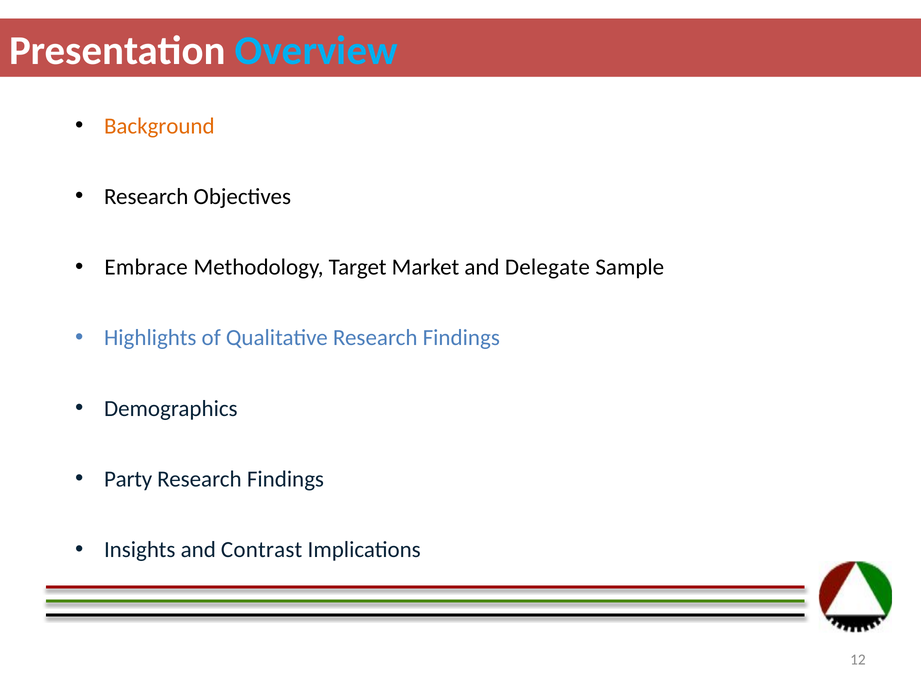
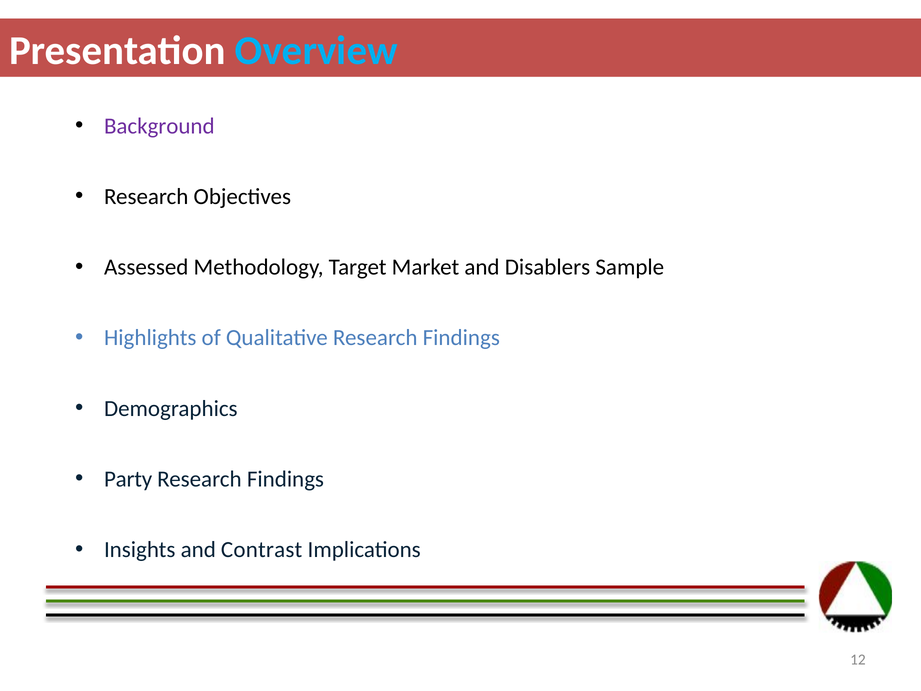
Background colour: orange -> purple
Embrace: Embrace -> Assessed
Delegate: Delegate -> Disablers
